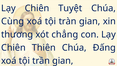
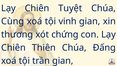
tràn: tràn -> vinh
chẳng: chẳng -> chứng
